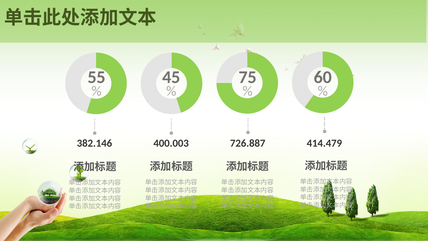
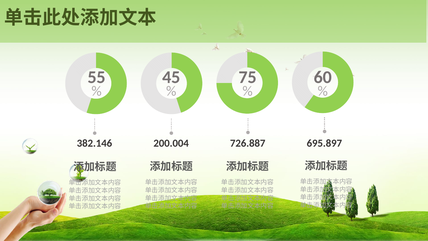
400.003: 400.003 -> 200.004
414.479: 414.479 -> 695.897
